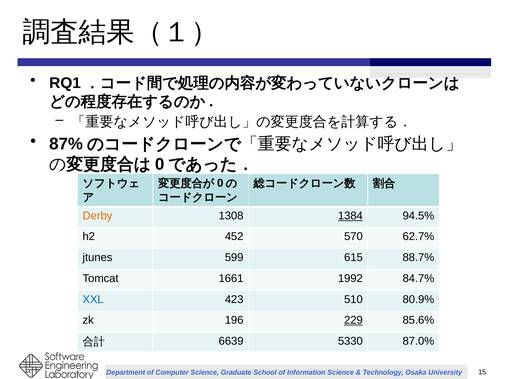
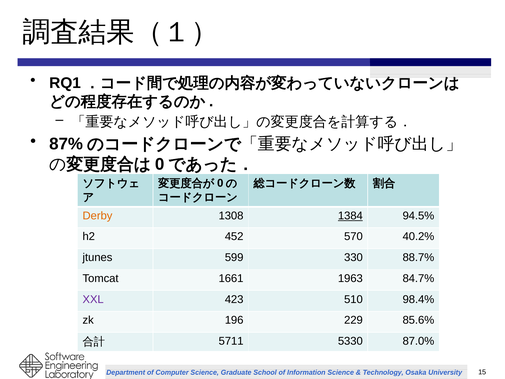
62.7%: 62.7% -> 40.2%
615: 615 -> 330
1992: 1992 -> 1963
XXL colour: blue -> purple
80.9%: 80.9% -> 98.4%
229 underline: present -> none
6639: 6639 -> 5711
